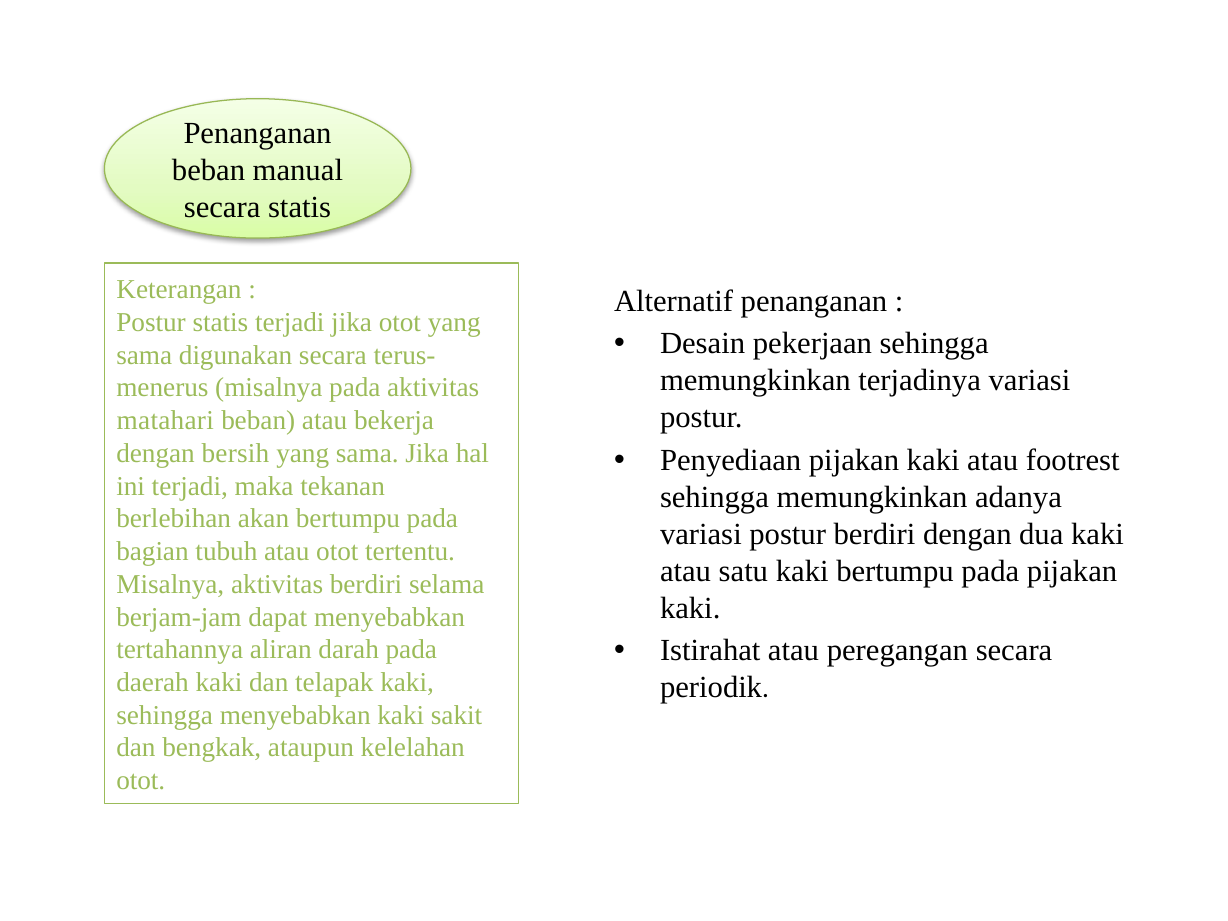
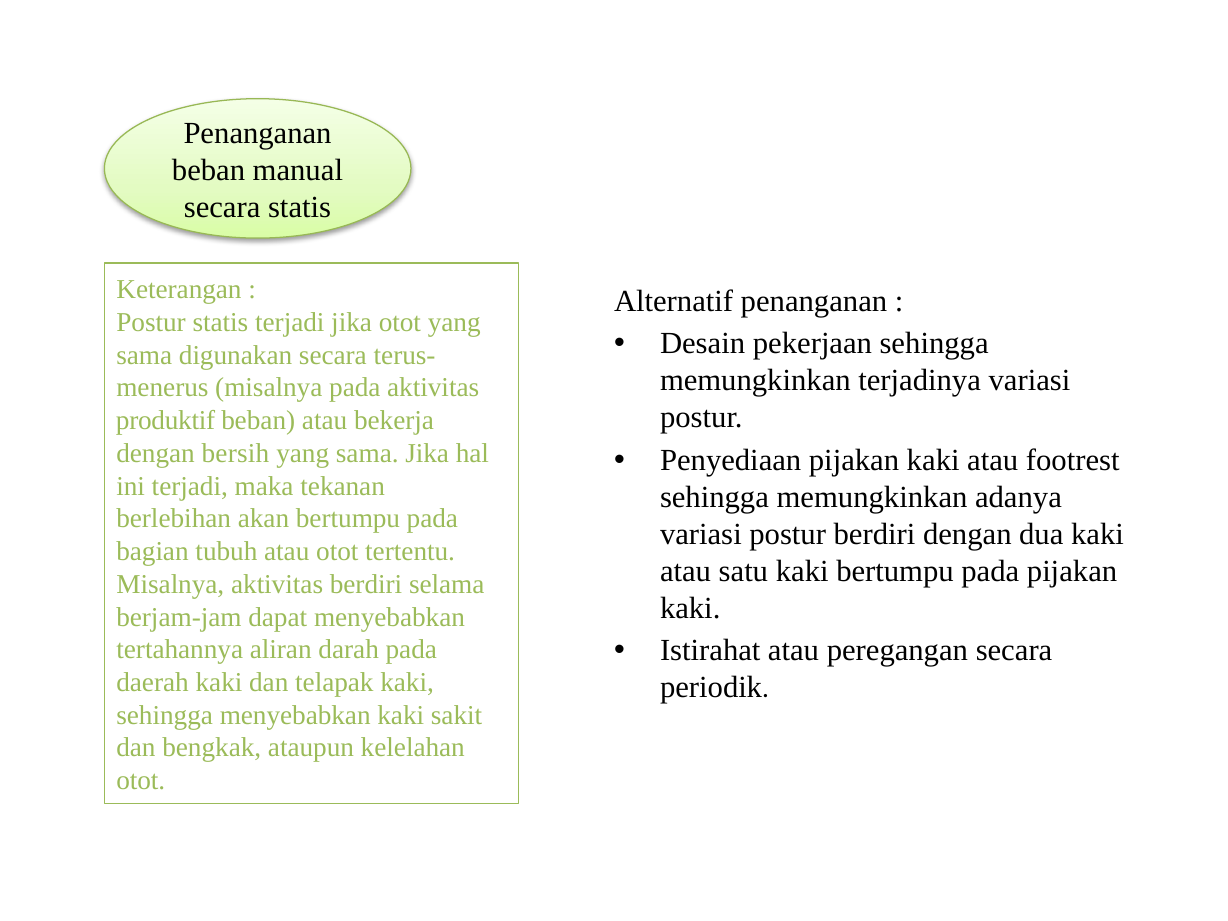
matahari: matahari -> produktif
